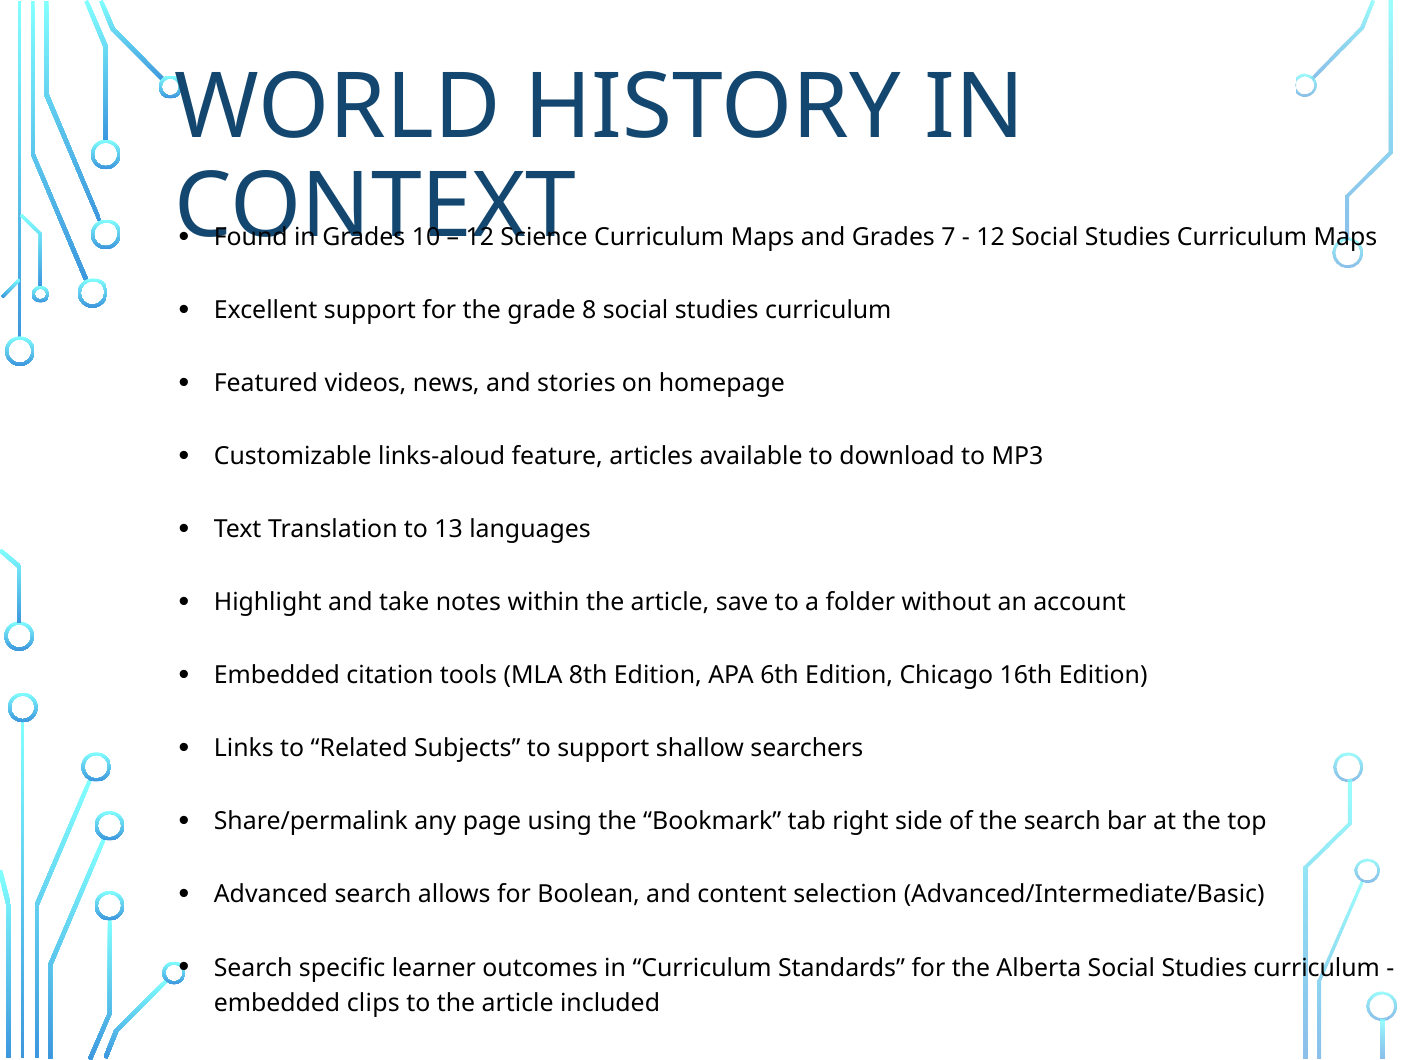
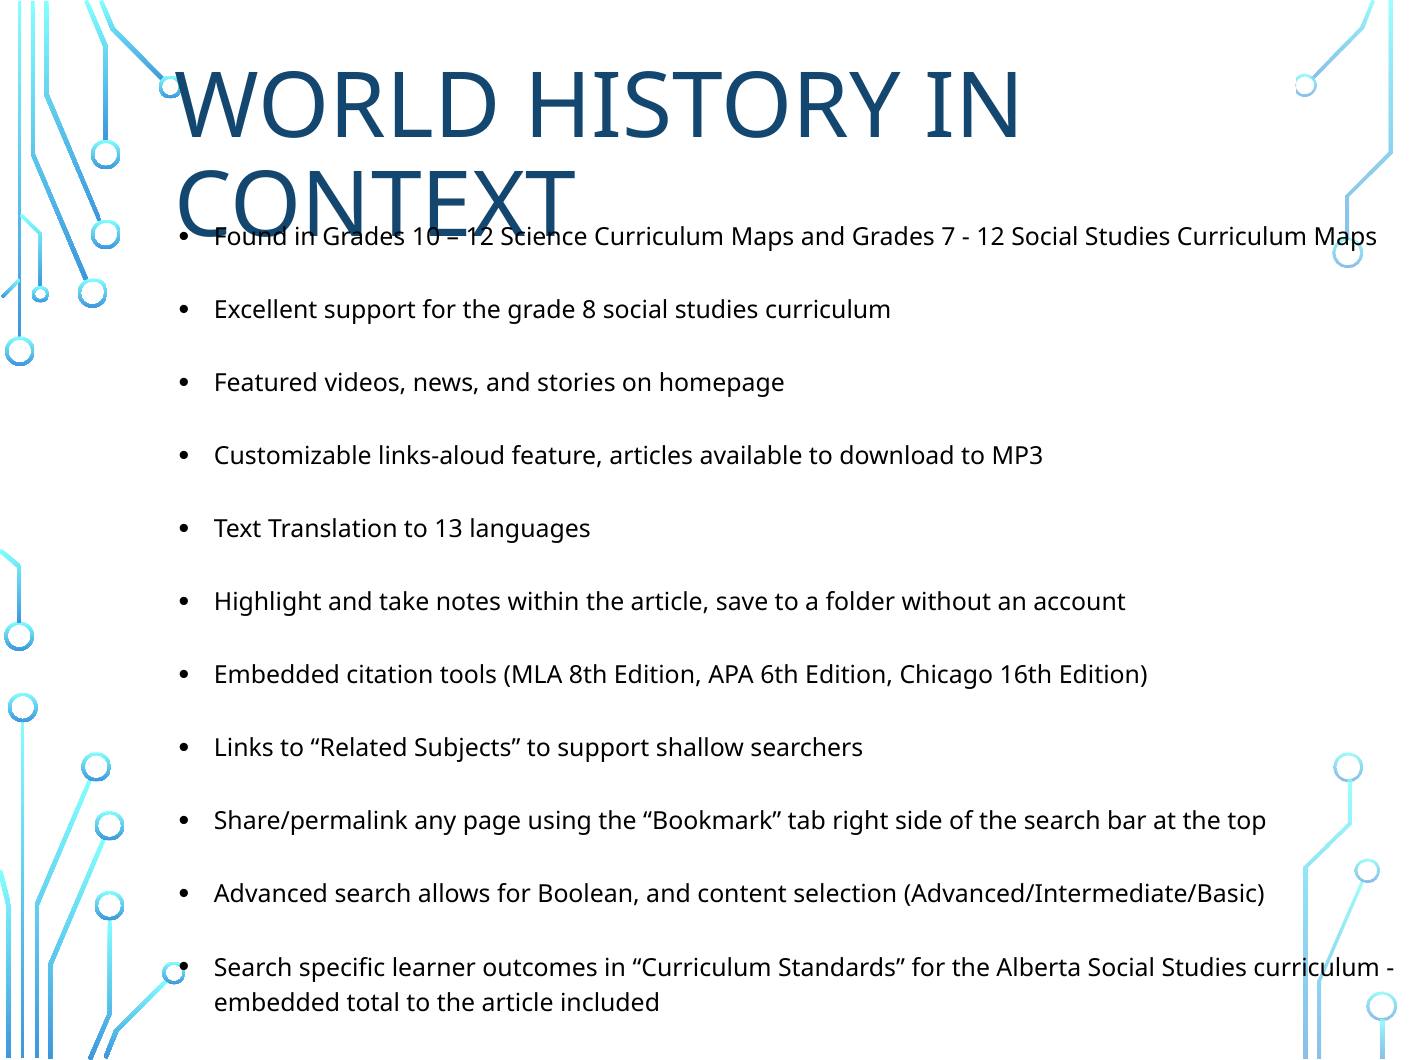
clips: clips -> total
